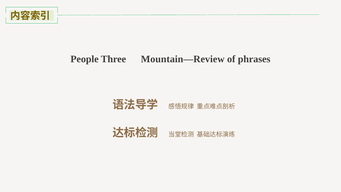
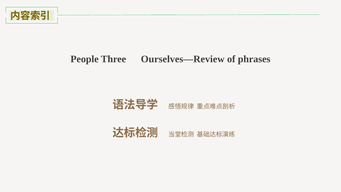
Mountain—Review: Mountain—Review -> Ourselves—Review
